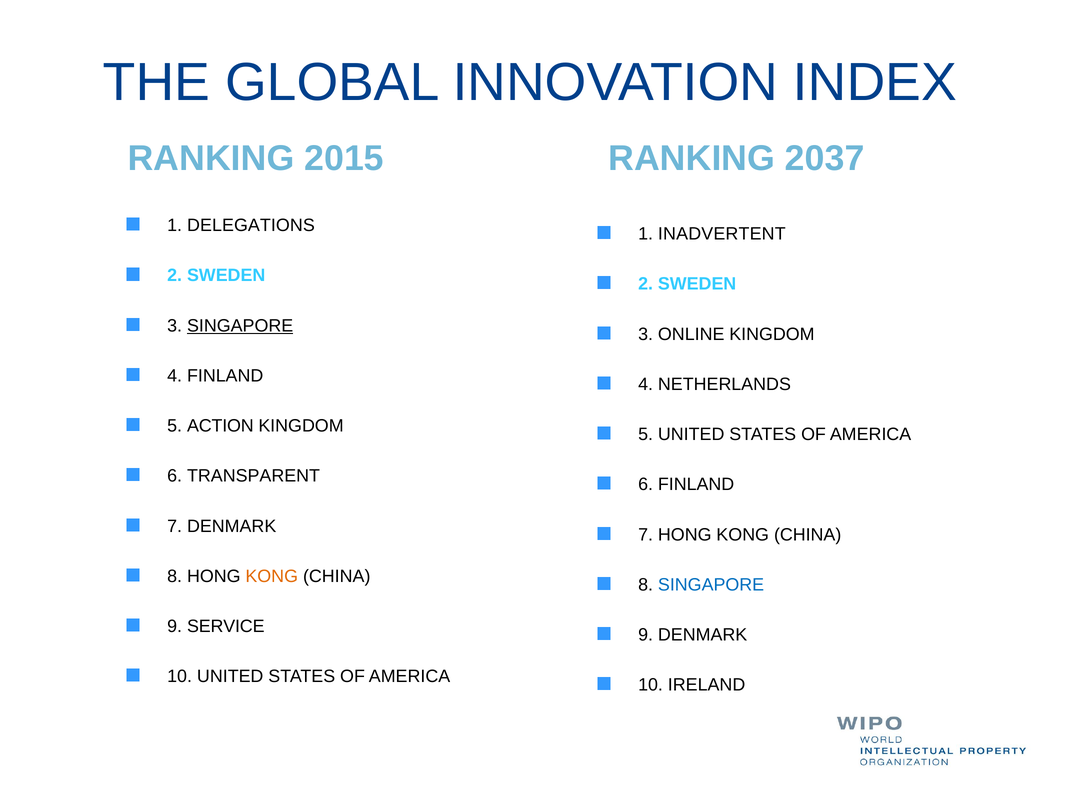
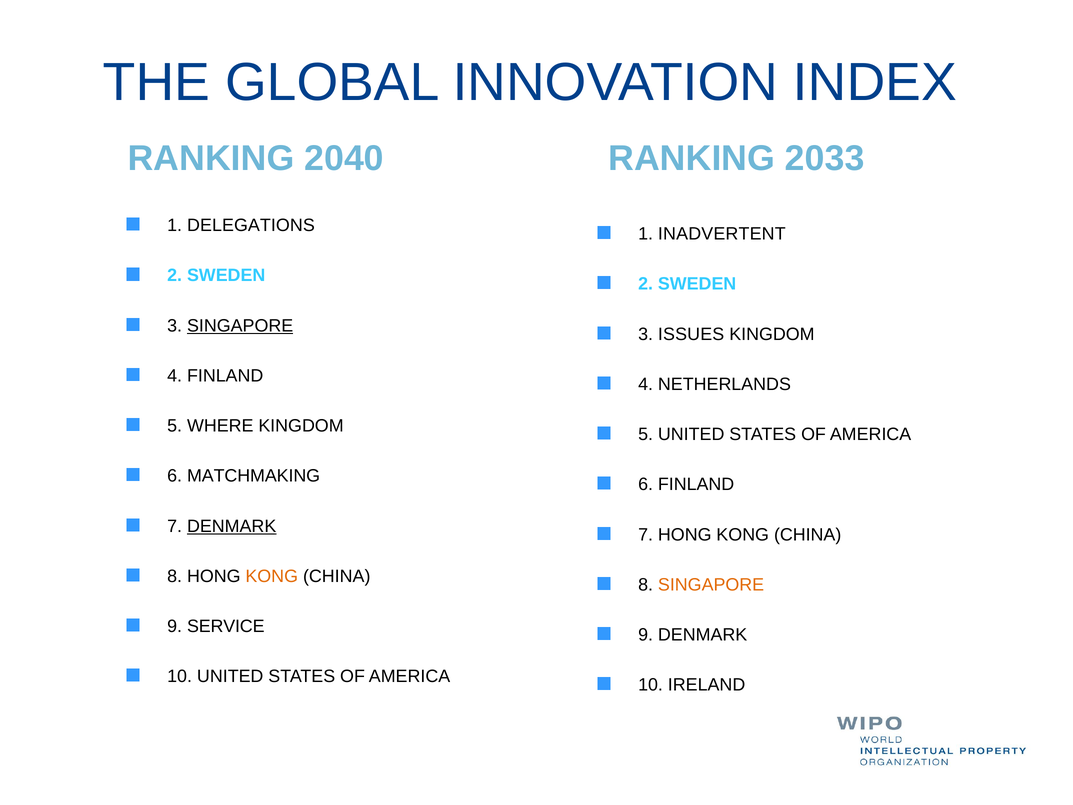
2015: 2015 -> 2040
2037: 2037 -> 2033
ONLINE: ONLINE -> ISSUES
ACTION: ACTION -> WHERE
TRANSPARENT: TRANSPARENT -> MATCHMAKING
DENMARK at (232, 526) underline: none -> present
SINGAPORE at (711, 585) colour: blue -> orange
